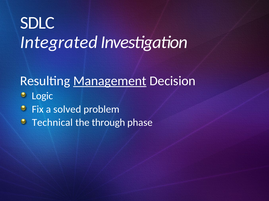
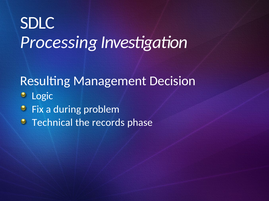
Integrated: Integrated -> Processing
Management underline: present -> none
solved: solved -> during
through: through -> records
